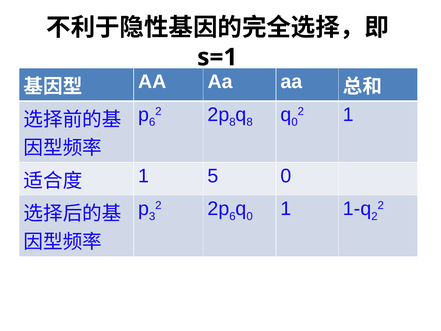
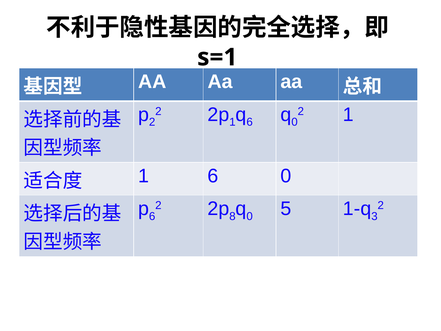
6 at (152, 122): 6 -> 2
8 at (232, 122): 8 -> 1
8 at (250, 122): 8 -> 6
1 5: 5 -> 6
3 at (152, 216): 3 -> 6
6 at (232, 216): 6 -> 8
0 1: 1 -> 5
2 at (374, 216): 2 -> 3
